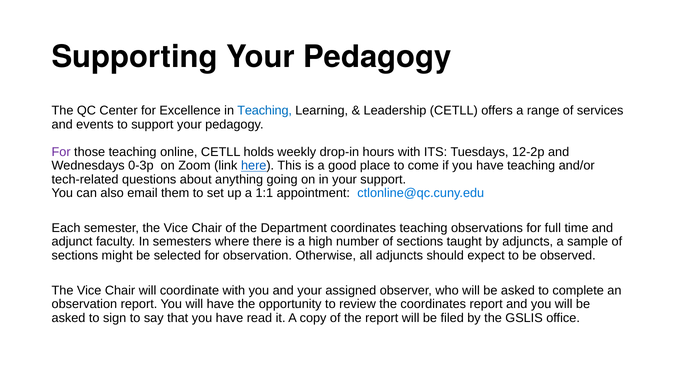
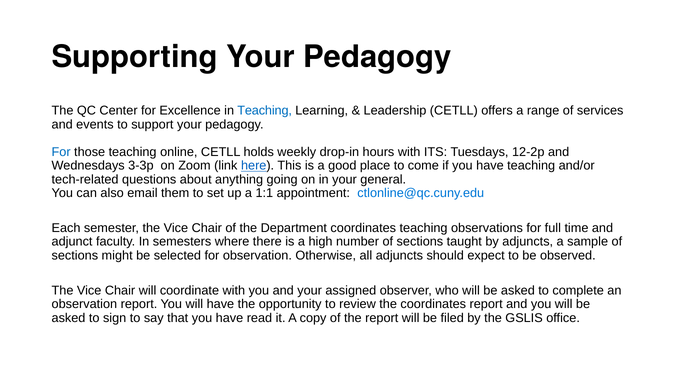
For at (61, 152) colour: purple -> blue
0-3p: 0-3p -> 3-3p
your support: support -> general
